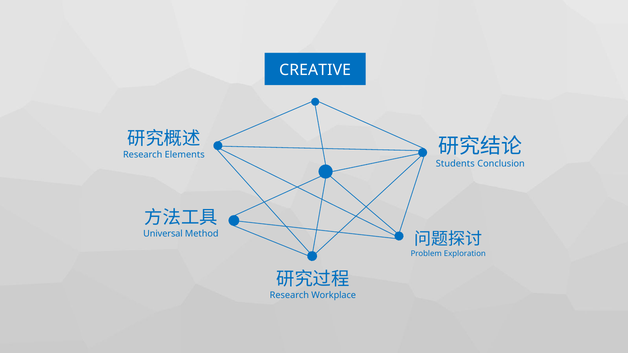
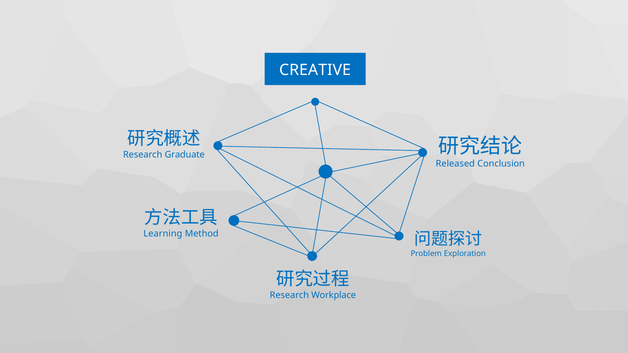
Elements: Elements -> Graduate
Students: Students -> Released
Universal: Universal -> Learning
